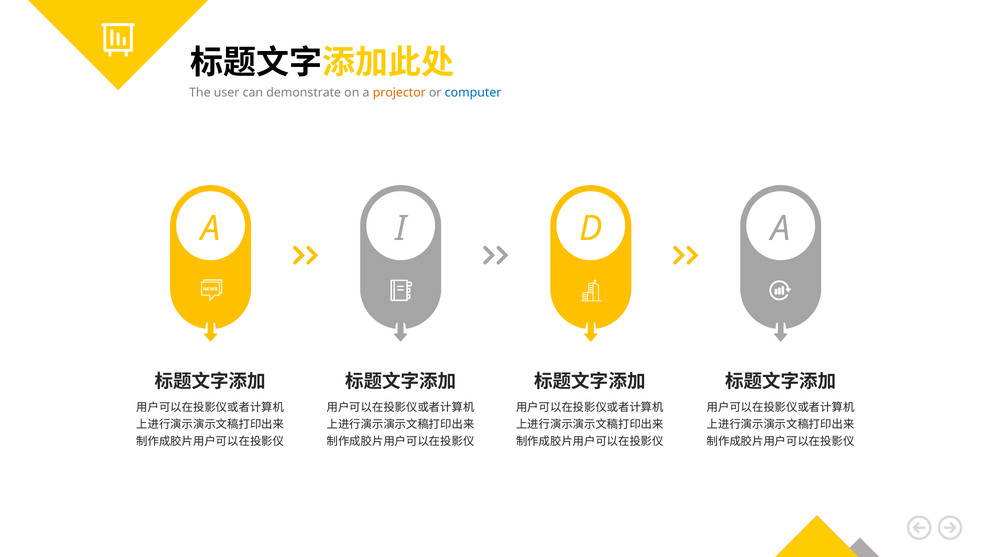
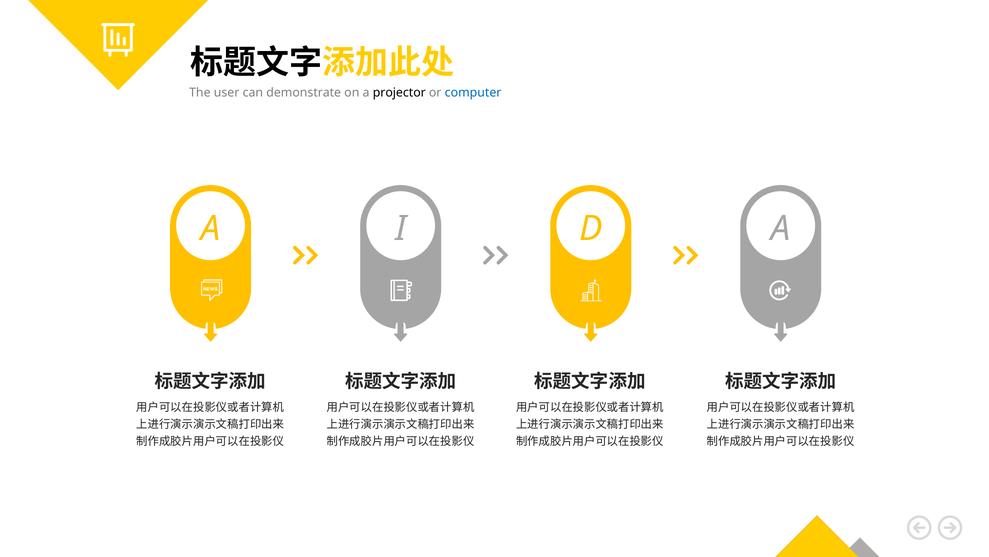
projector colour: orange -> black
